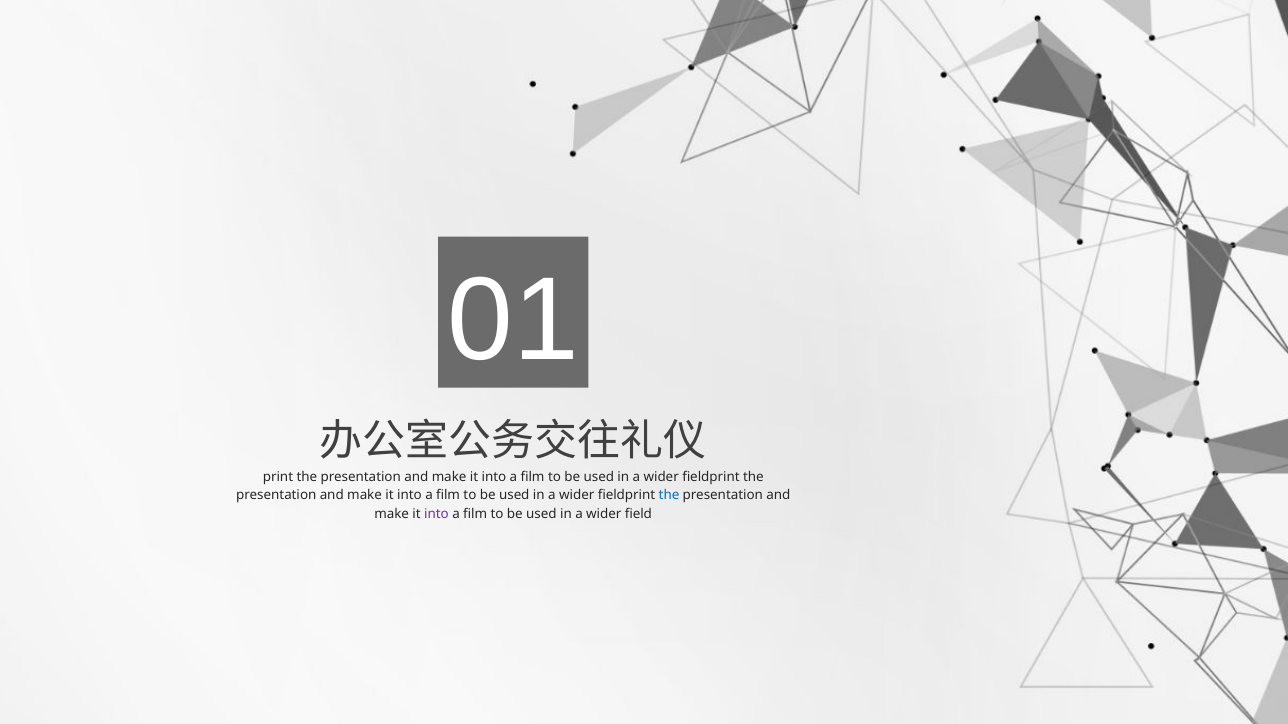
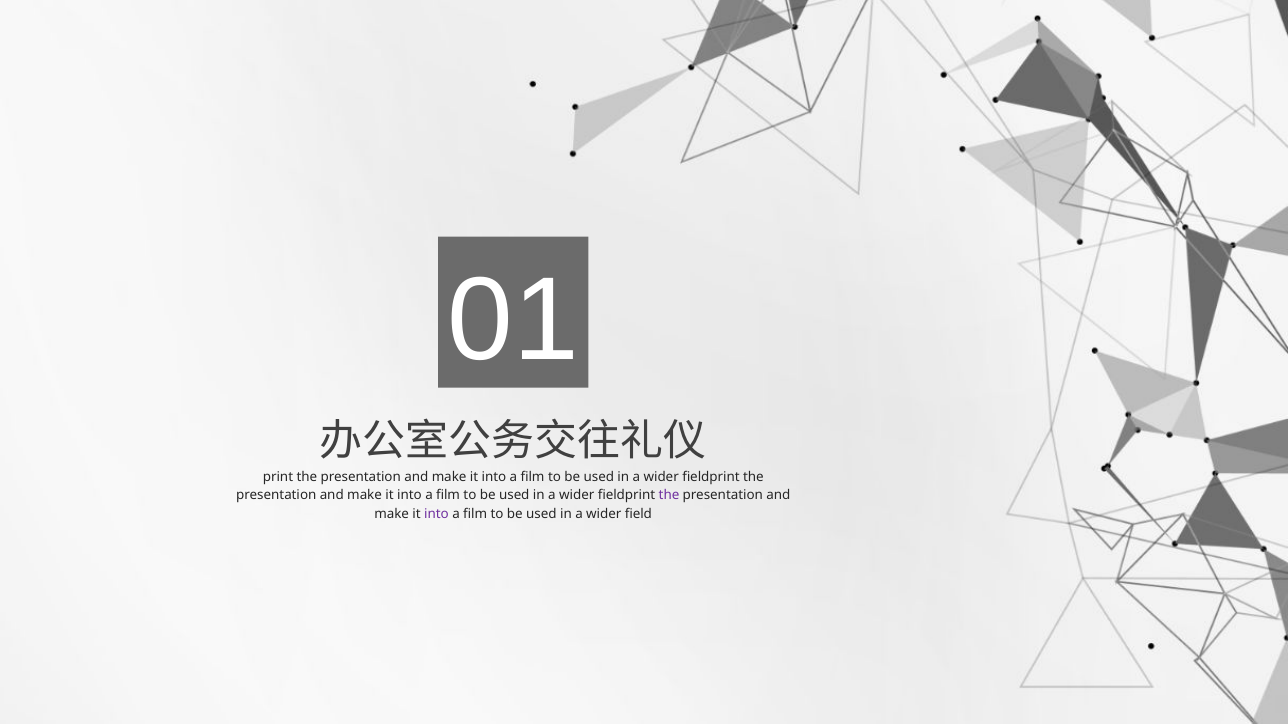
the at (669, 496) colour: blue -> purple
